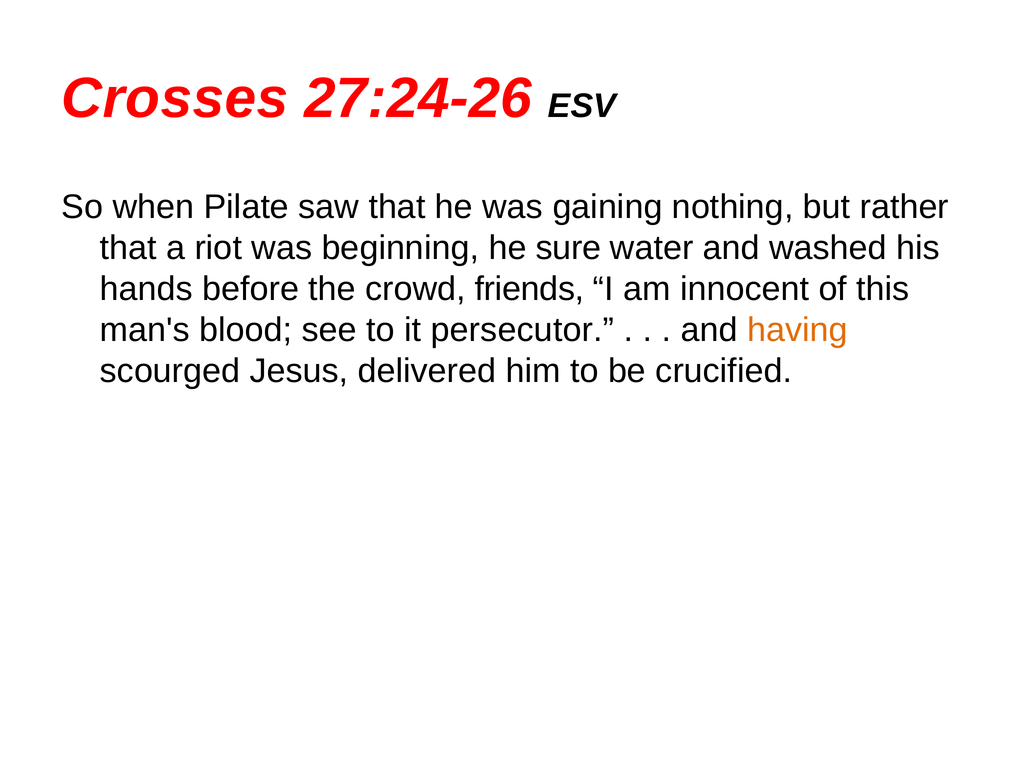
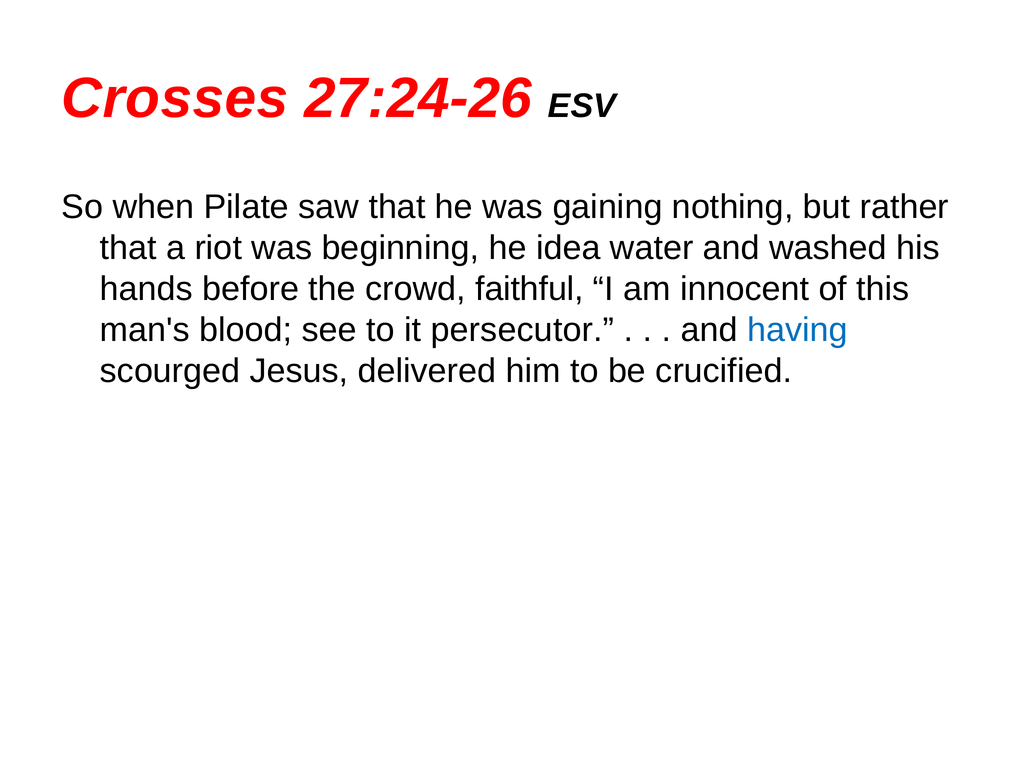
sure: sure -> idea
friends: friends -> faithful
having colour: orange -> blue
